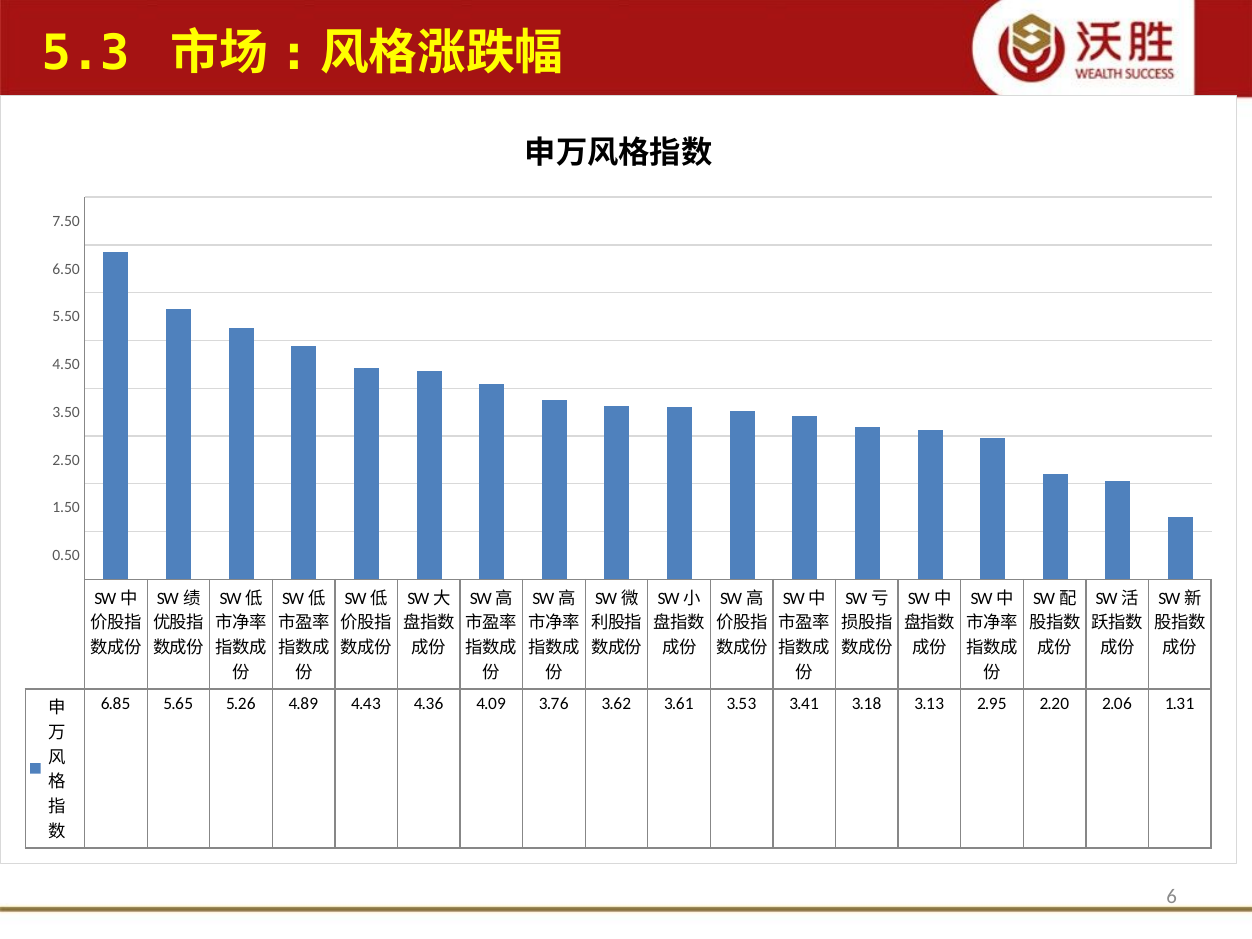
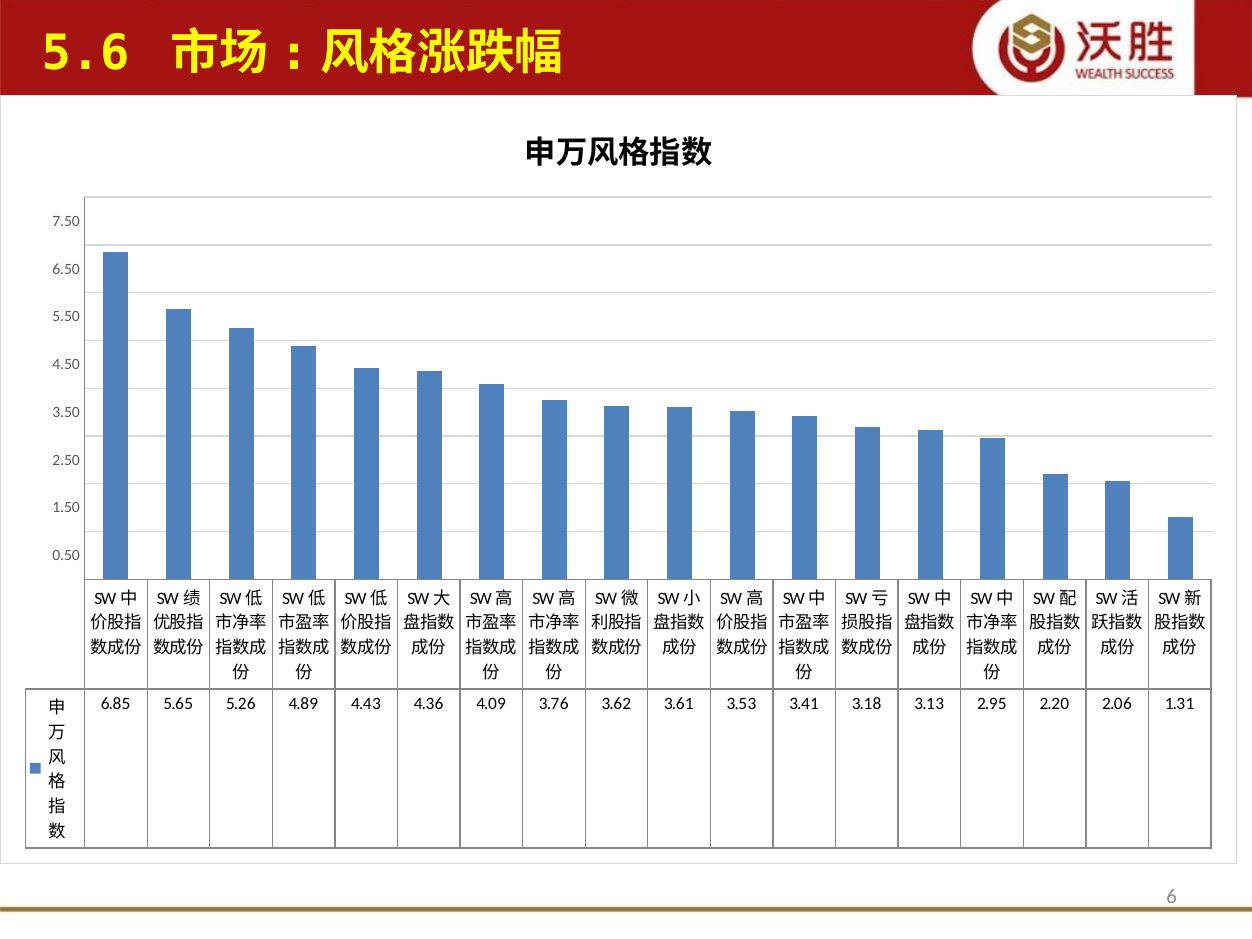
5.3: 5.3 -> 5.6
